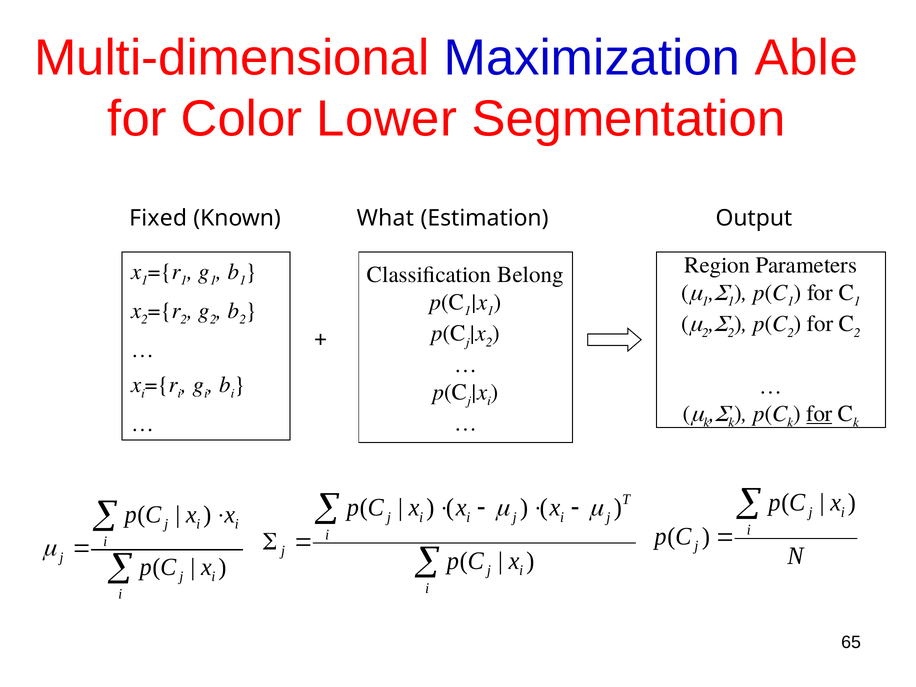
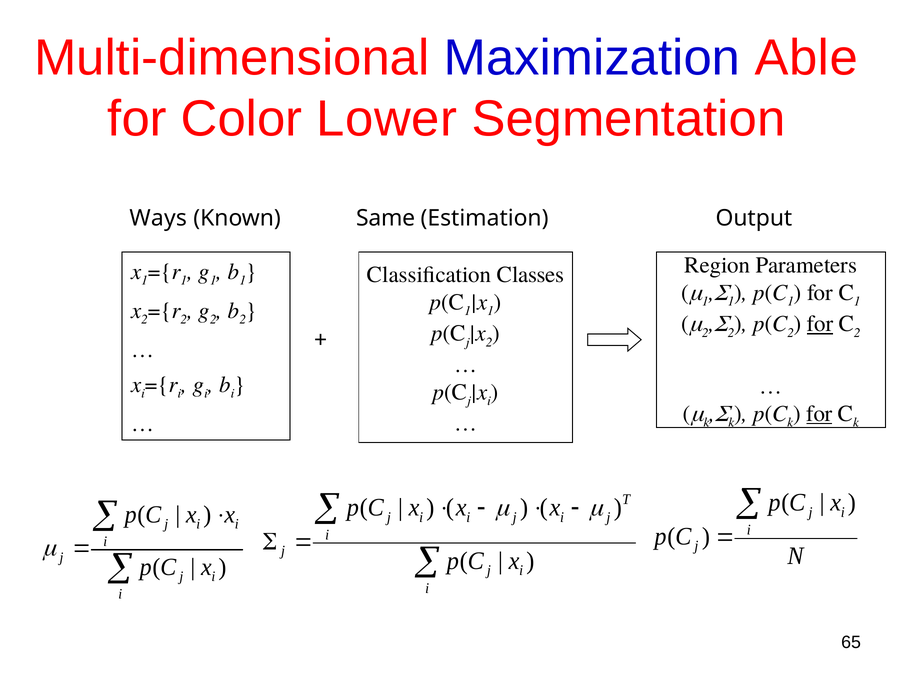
Fixed: Fixed -> Ways
What: What -> Same
Belong: Belong -> Classes
for at (820, 324) underline: none -> present
